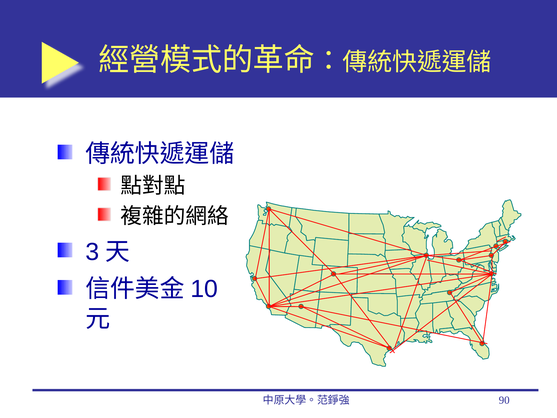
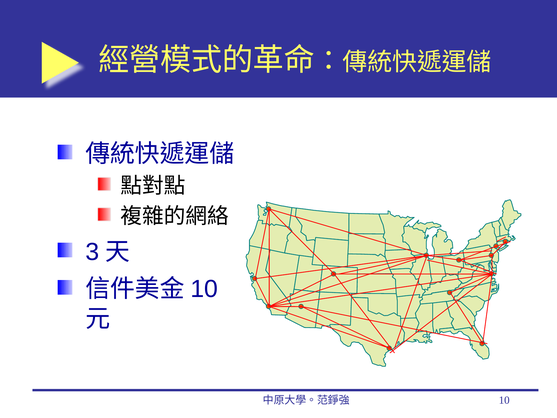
90 at (504, 400): 90 -> 10
